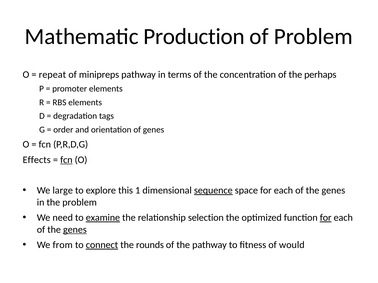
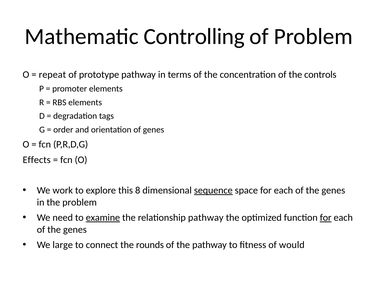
Production: Production -> Controlling
minipreps: minipreps -> prototype
perhaps: perhaps -> controls
fcn at (66, 160) underline: present -> none
large: large -> work
1: 1 -> 8
relationship selection: selection -> pathway
genes at (75, 230) underline: present -> none
from: from -> large
connect underline: present -> none
